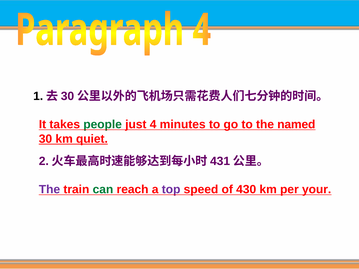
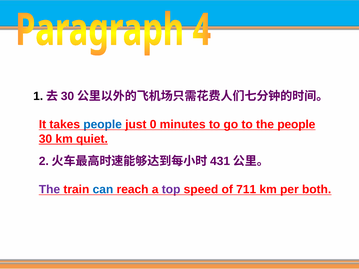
people at (103, 125) colour: green -> blue
4: 4 -> 0
the named: named -> people
can colour: green -> blue
430: 430 -> 711
your: your -> both
